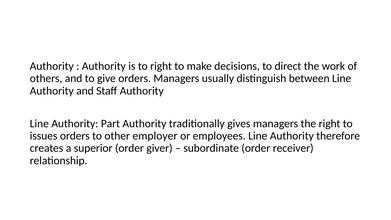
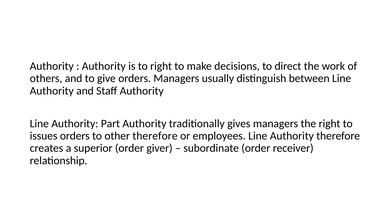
other employer: employer -> therefore
